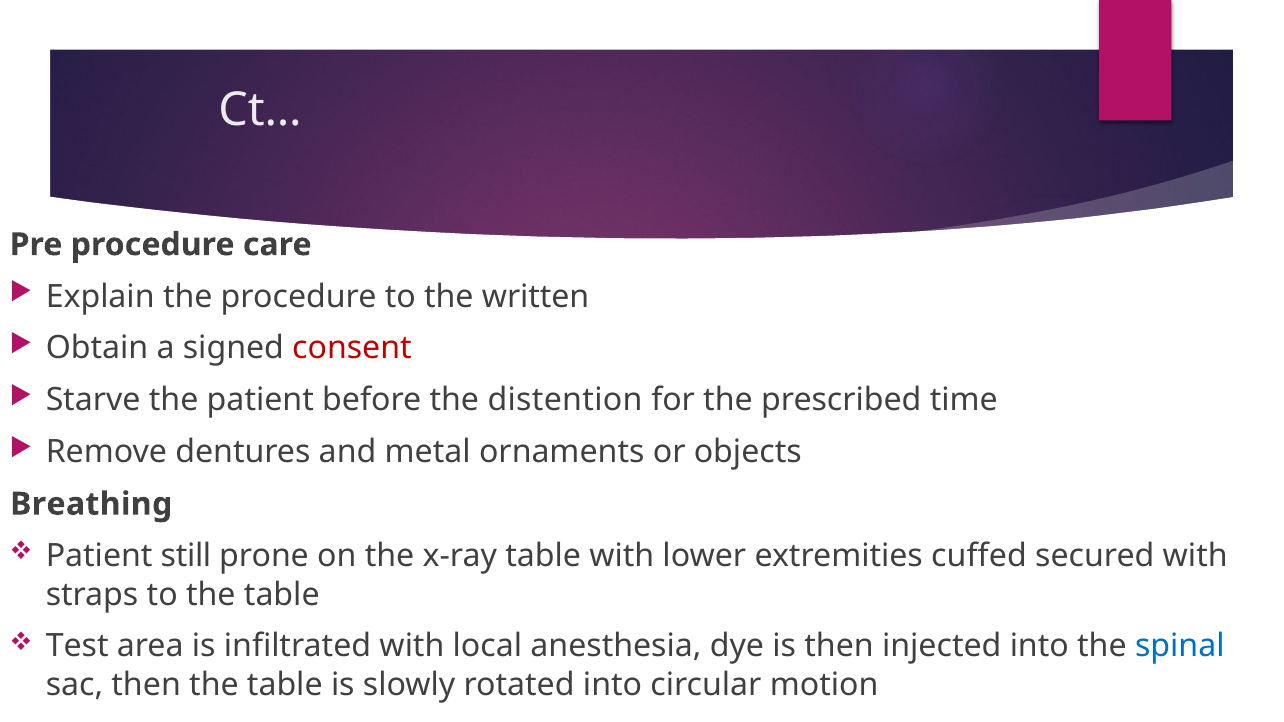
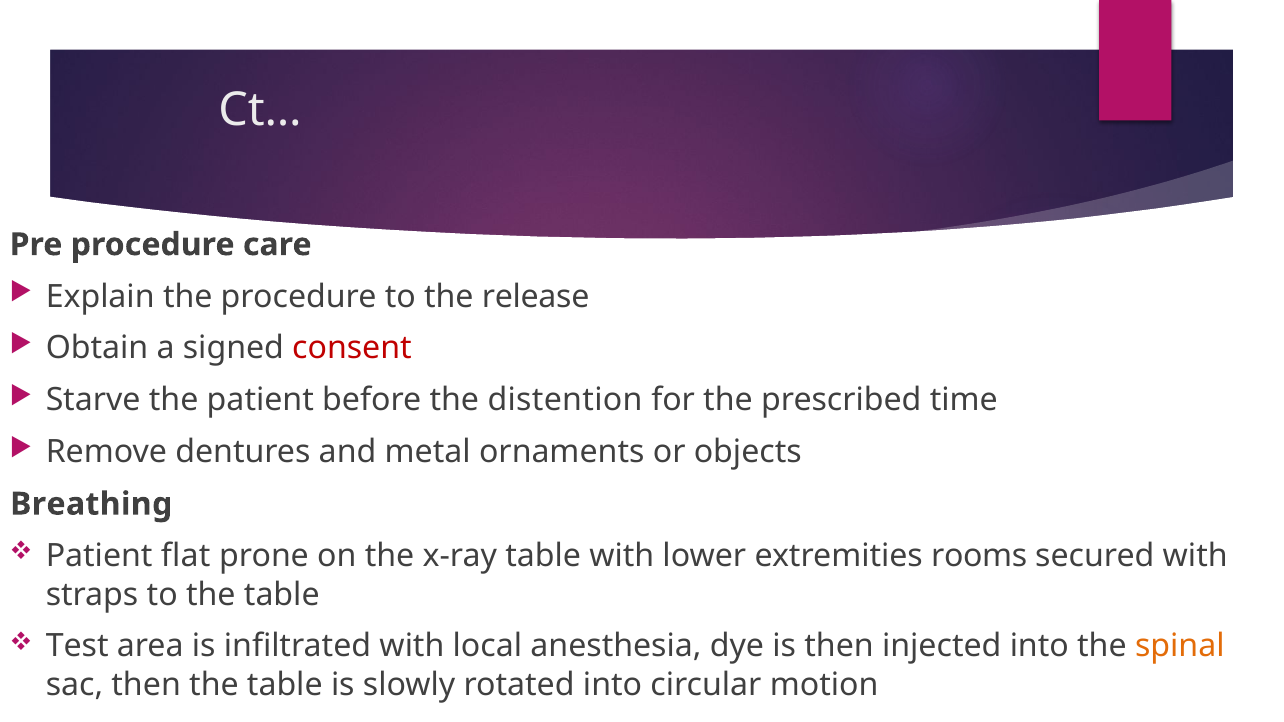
written: written -> release
still: still -> flat
cuffed: cuffed -> rooms
spinal colour: blue -> orange
